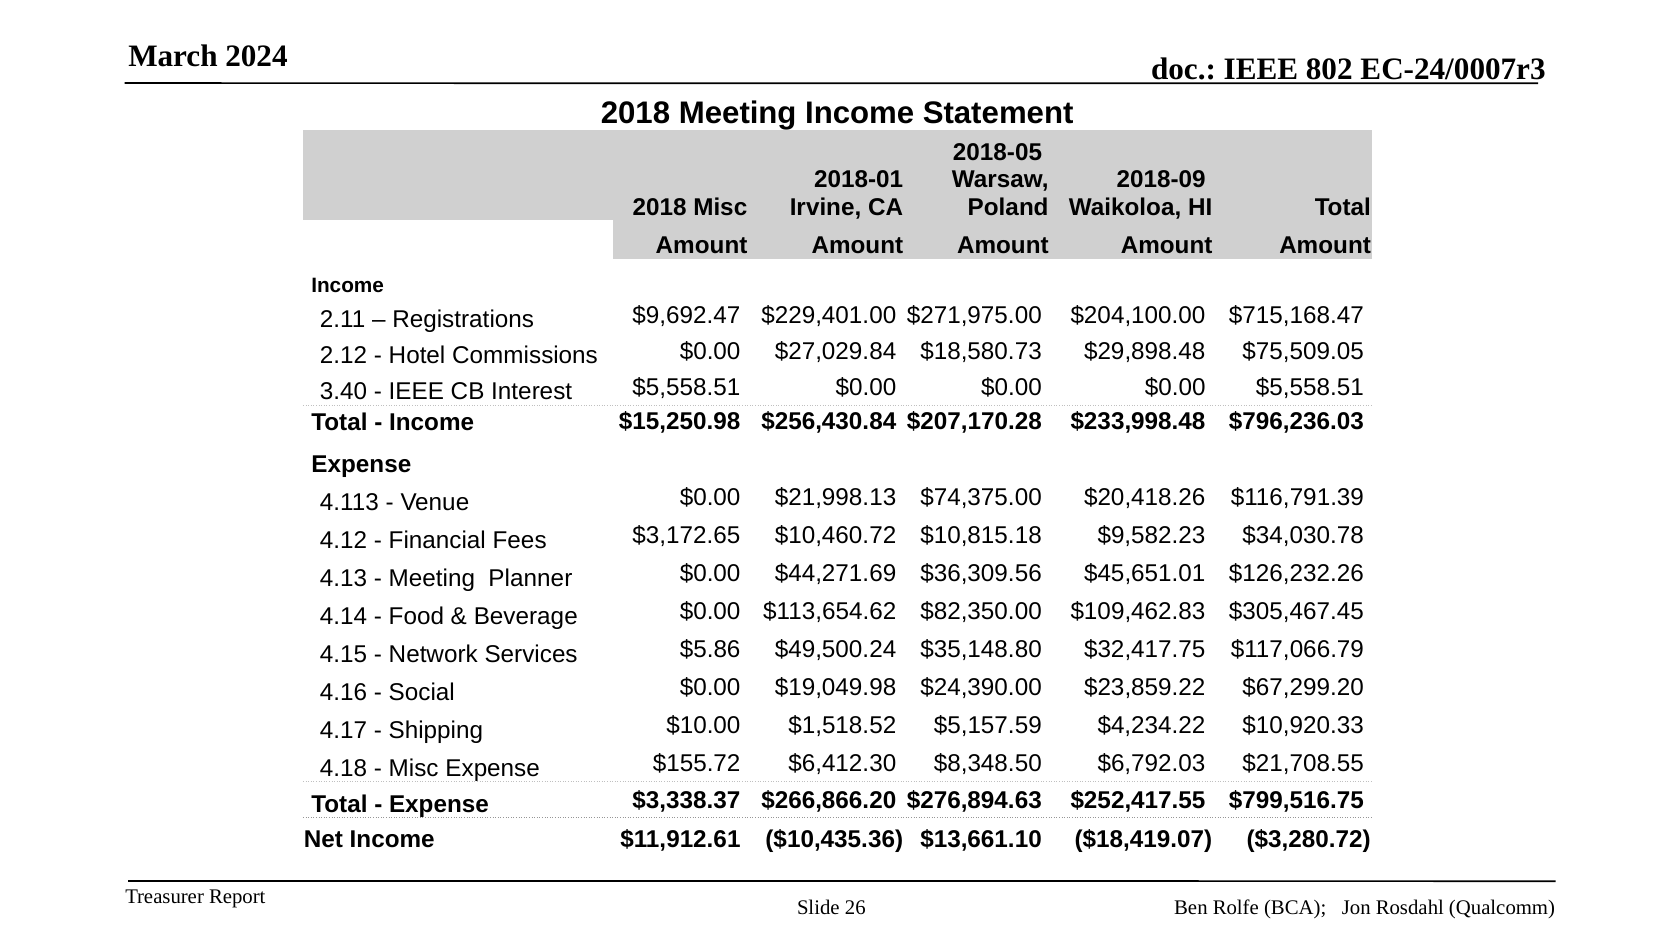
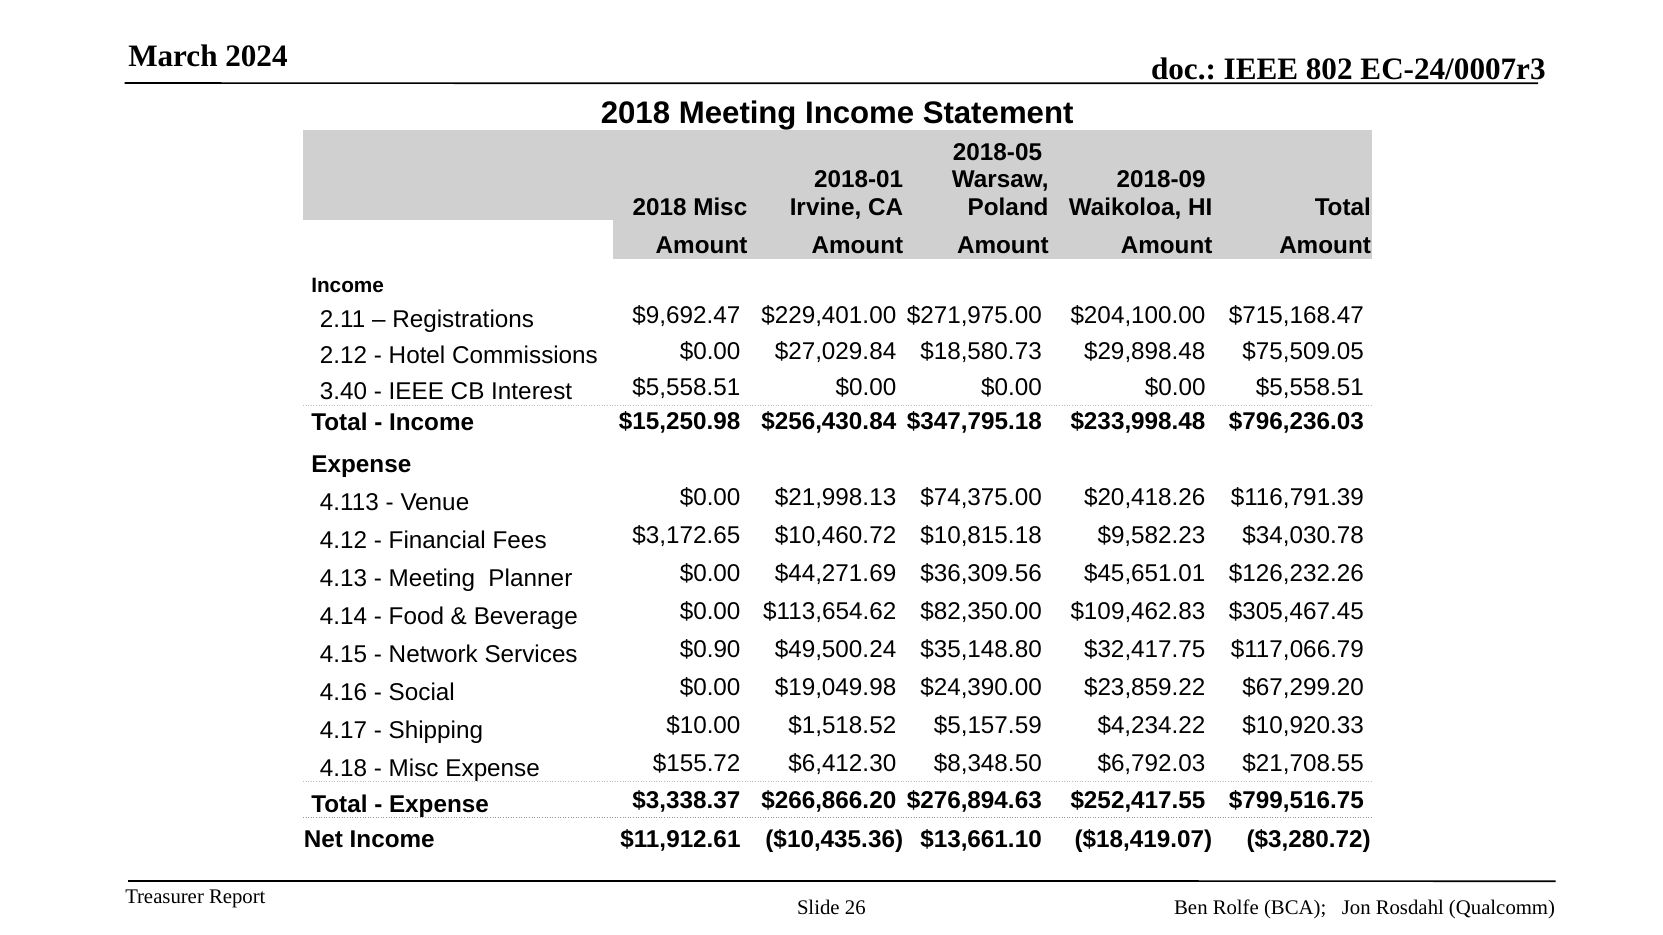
$207,170.28: $207,170.28 -> $347,795.18
$5.86: $5.86 -> $0.90
